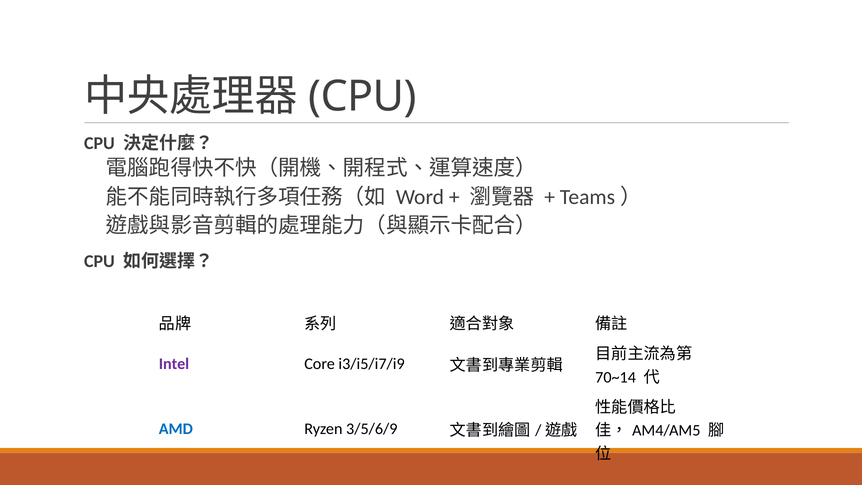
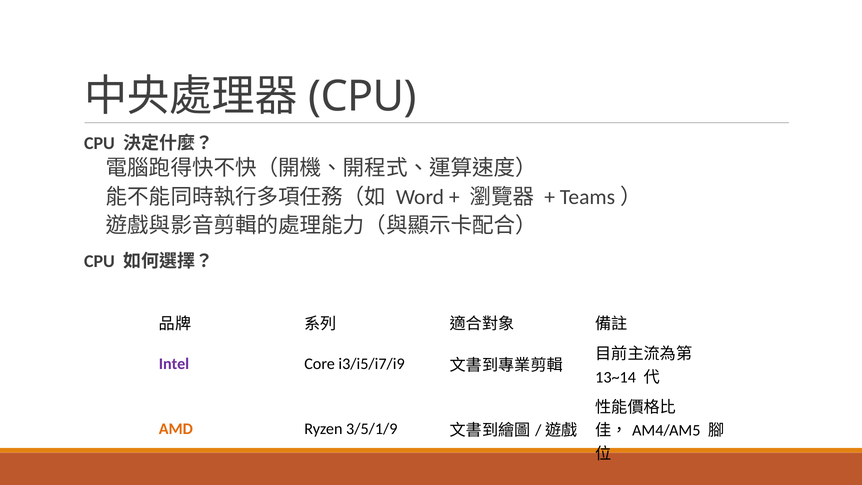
70~14: 70~14 -> 13~14
AMD colour: blue -> orange
3/5/6/9: 3/5/6/9 -> 3/5/1/9
